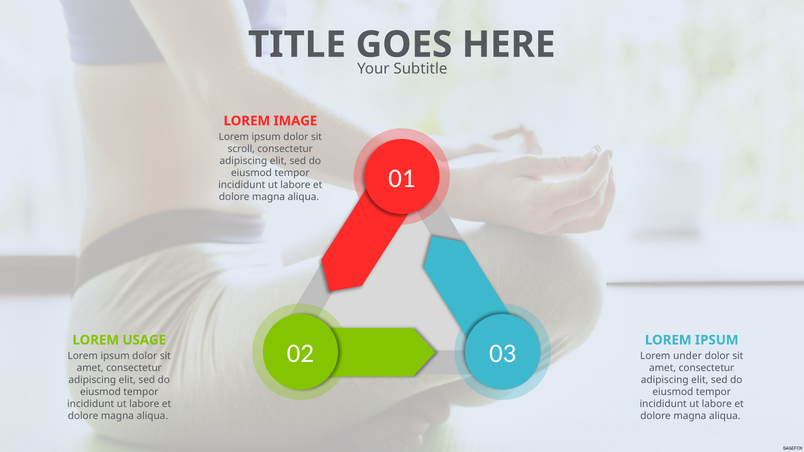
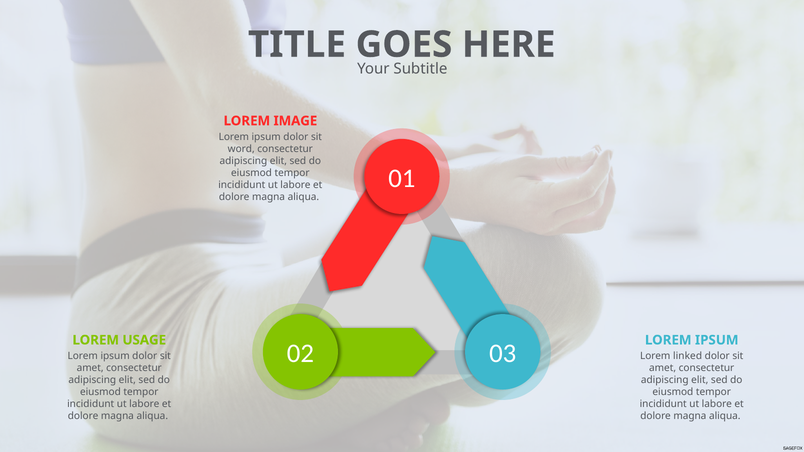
scroll: scroll -> word
under: under -> linked
